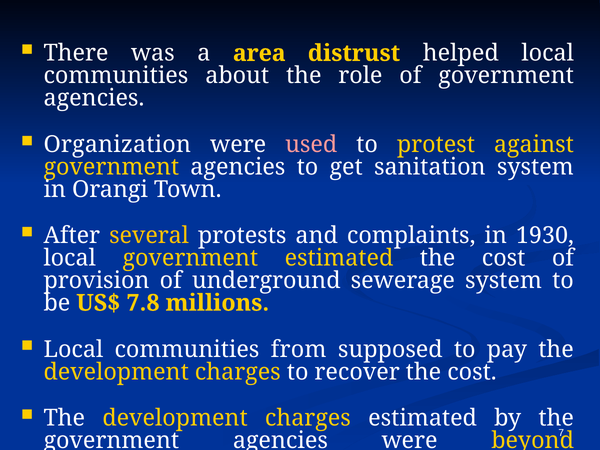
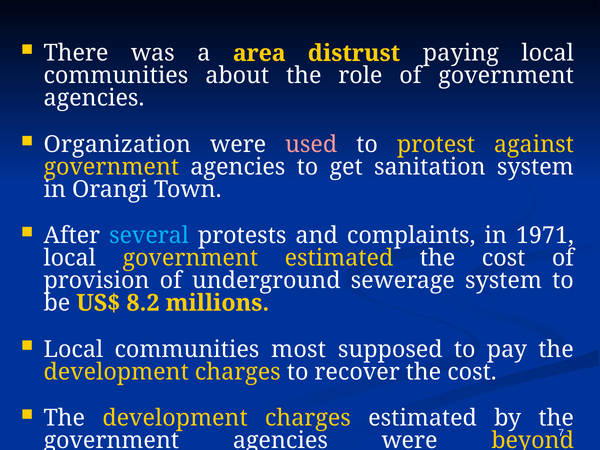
helped: helped -> paying
several colour: yellow -> light blue
1930: 1930 -> 1971
7.8: 7.8 -> 8.2
from: from -> most
